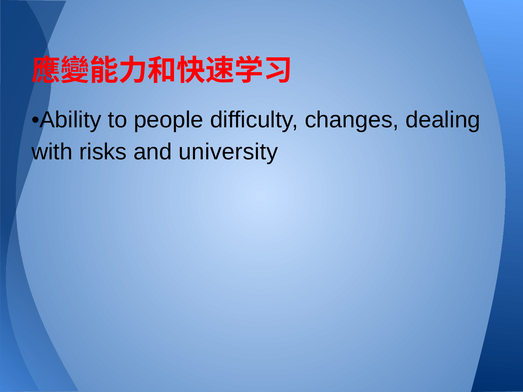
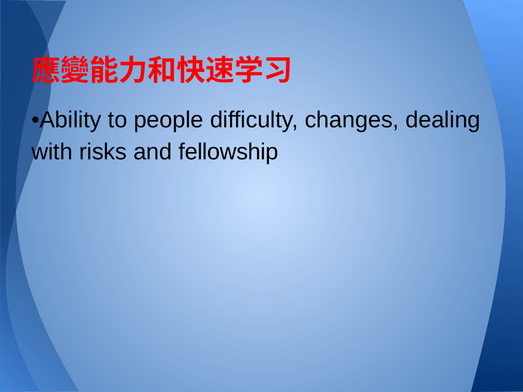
university: university -> fellowship
